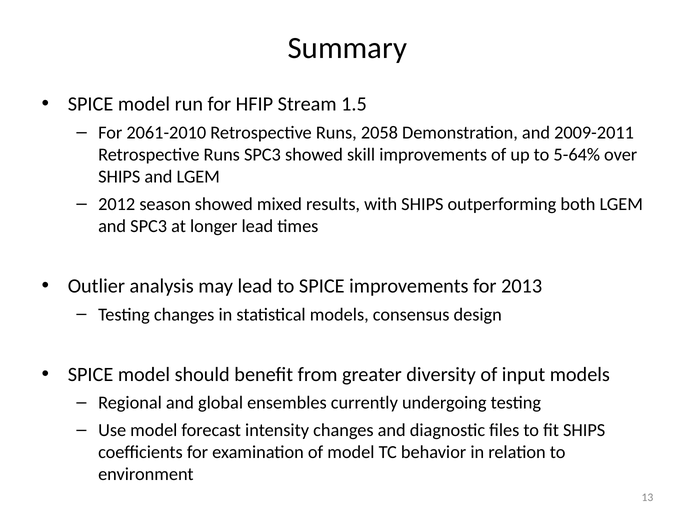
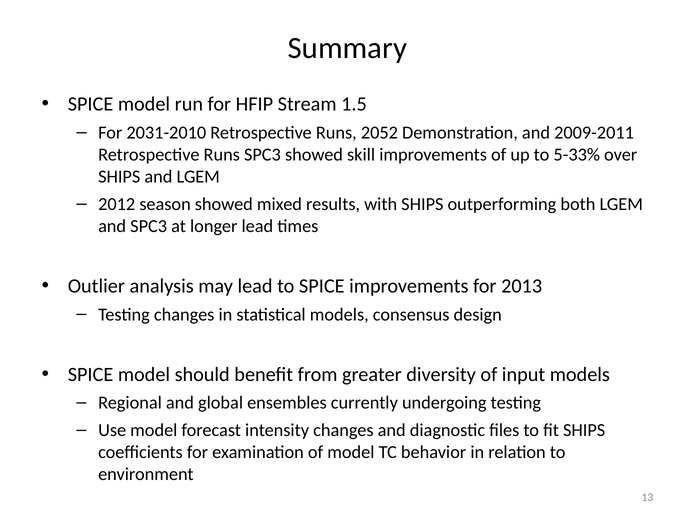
2061-2010: 2061-2010 -> 2031-2010
2058: 2058 -> 2052
5-64%: 5-64% -> 5-33%
